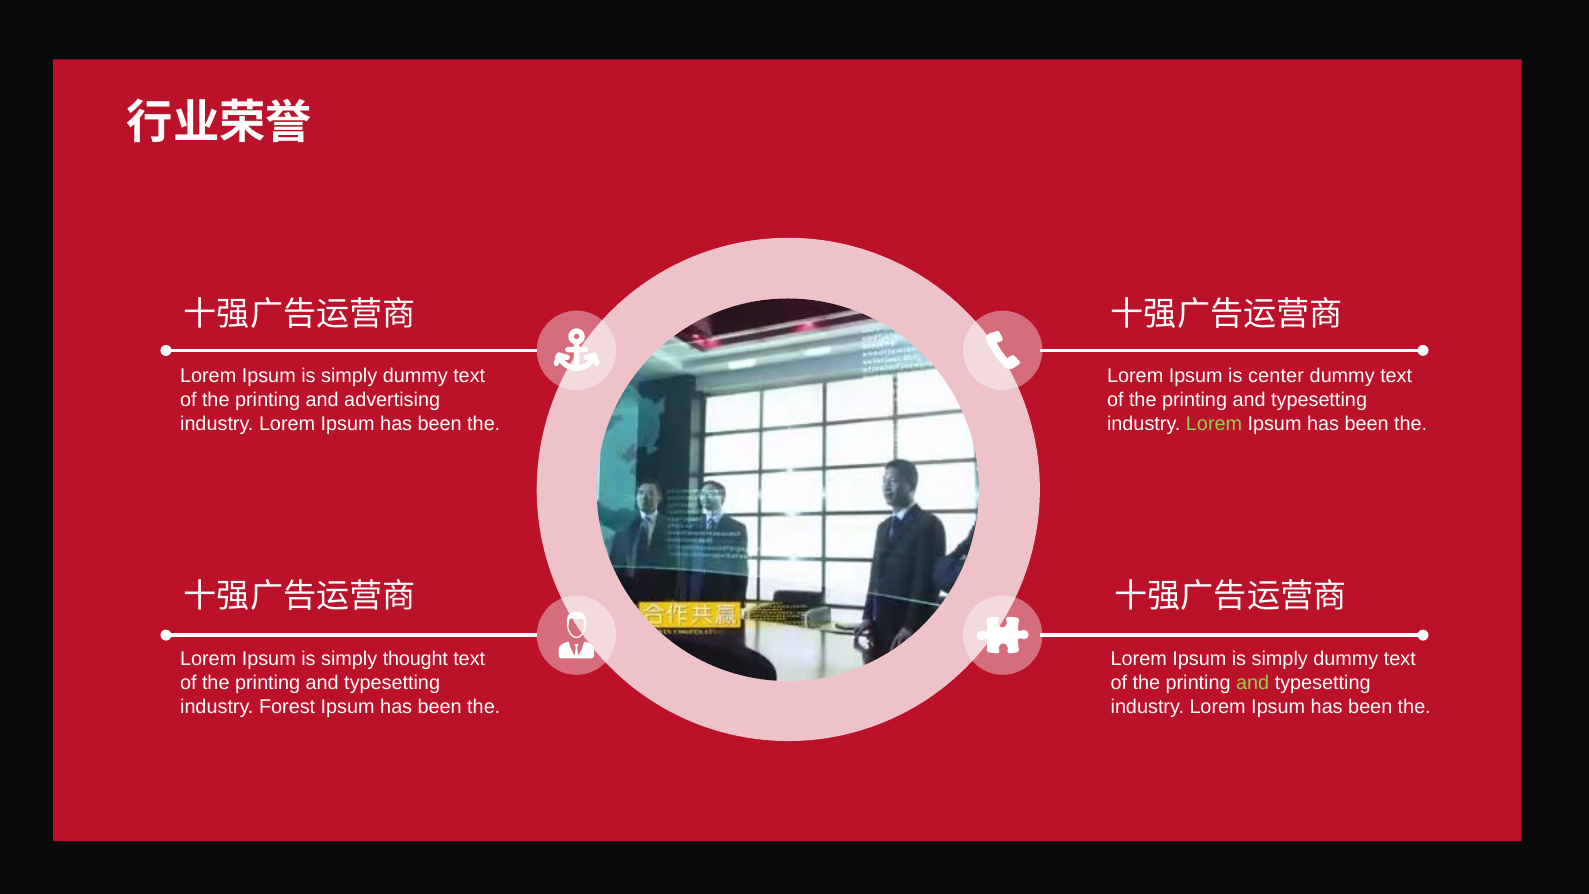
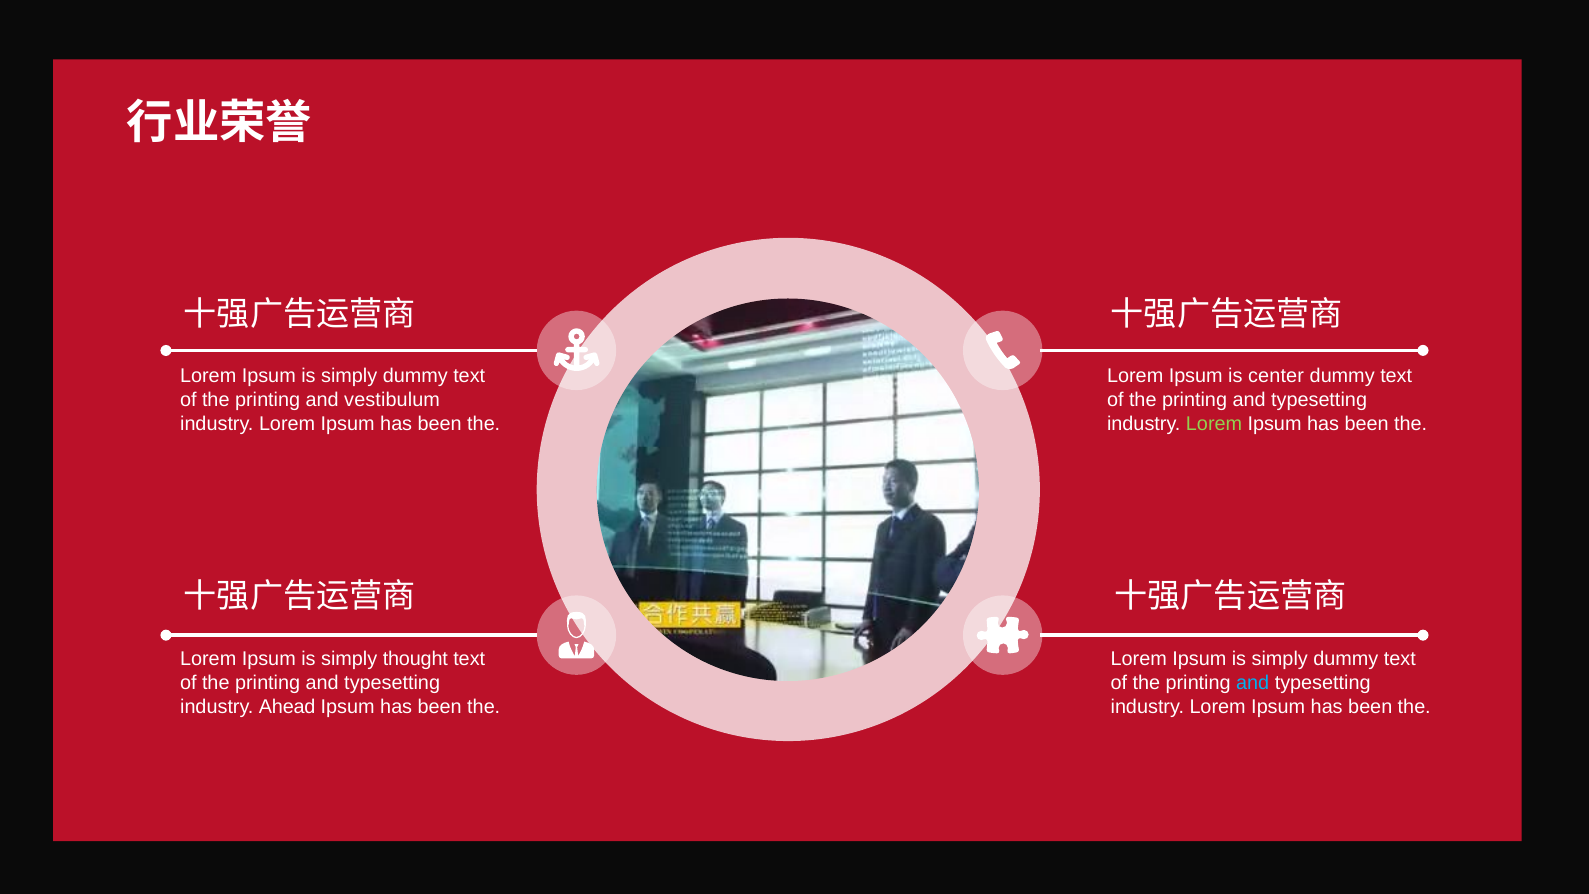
advertising: advertising -> vestibulum
and at (1253, 683) colour: light green -> light blue
Forest: Forest -> Ahead
